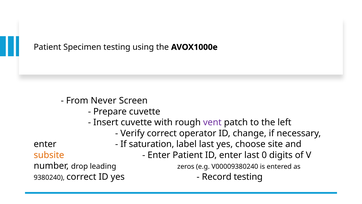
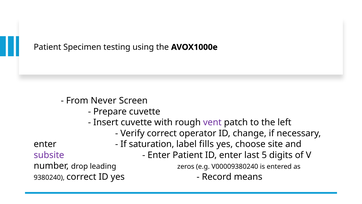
label last: last -> fills
subsite colour: orange -> purple
0: 0 -> 5
Record testing: testing -> means
